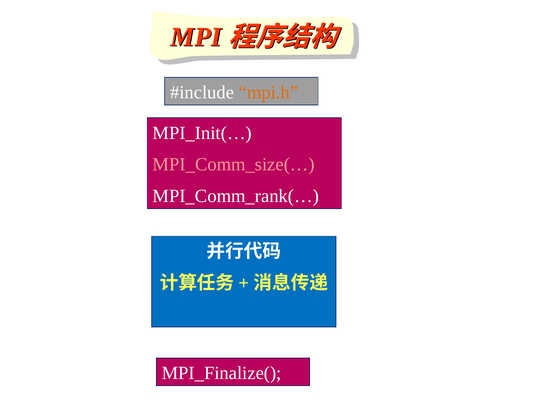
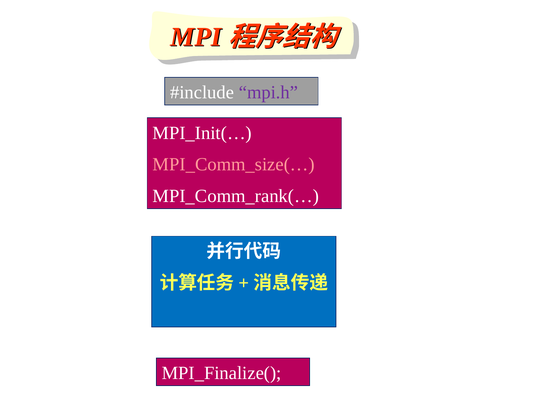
mpi.h colour: orange -> purple
